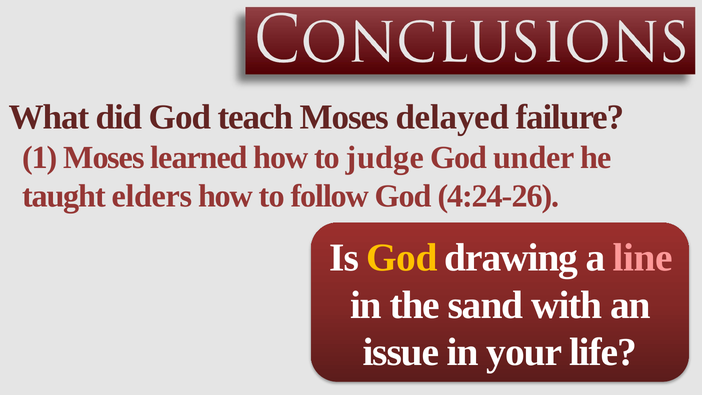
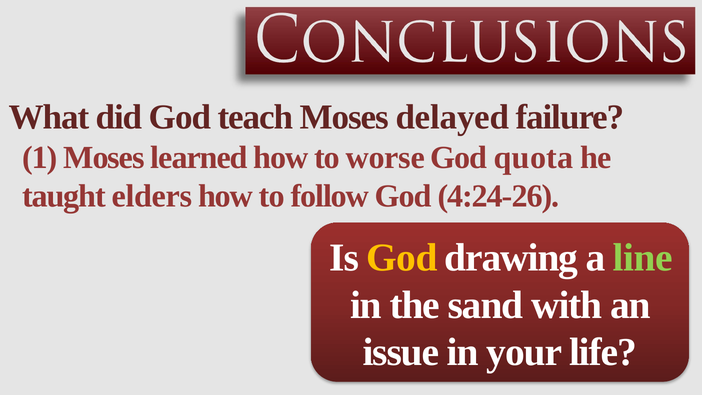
judge: judge -> worse
under: under -> quota
line colour: pink -> light green
